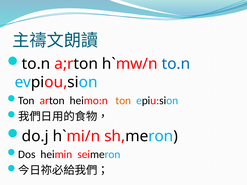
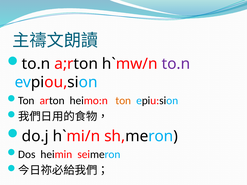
to.n at (176, 64) colour: blue -> purple
